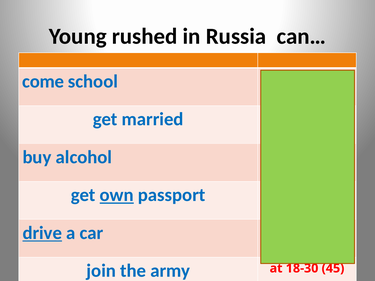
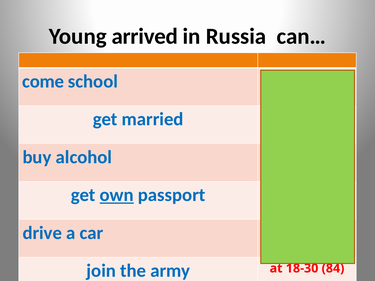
rushed: rushed -> arrived
drive underline: present -> none
45: 45 -> 84
